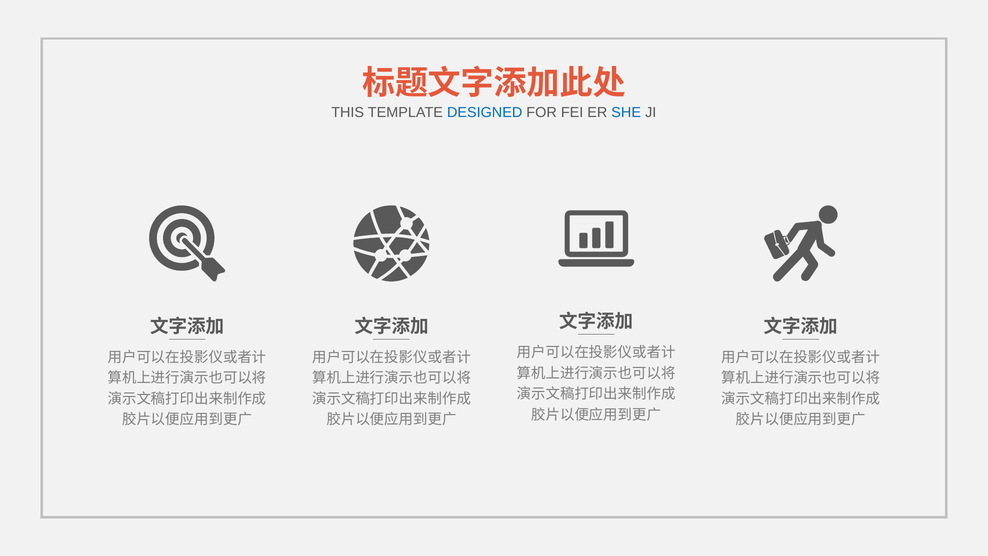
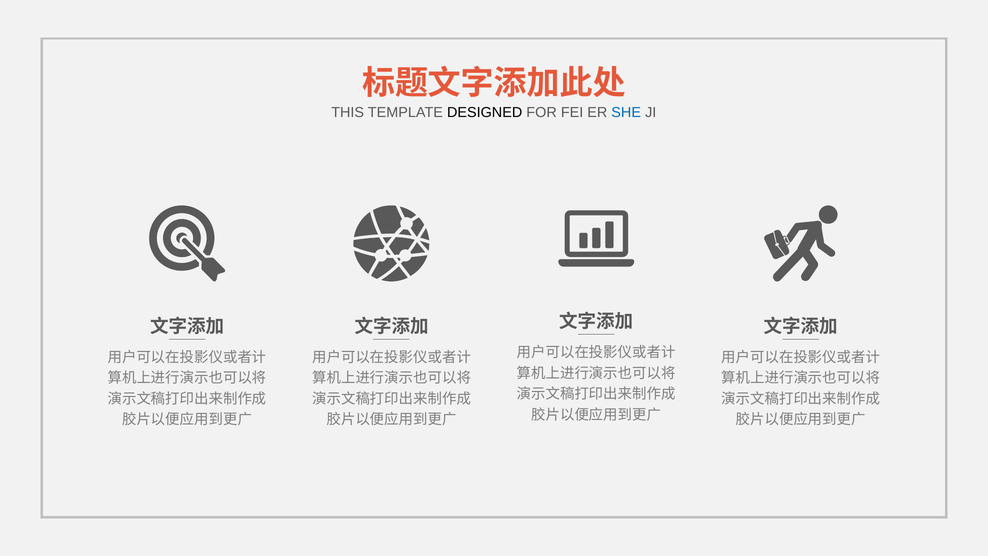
DESIGNED colour: blue -> black
